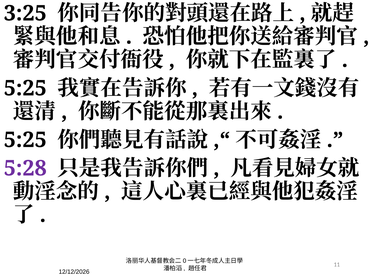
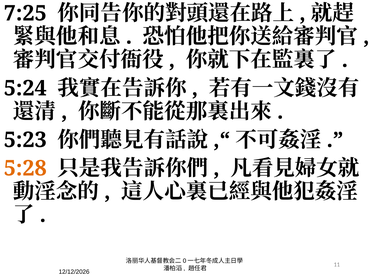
3:25: 3:25 -> 7:25
5:25 at (25, 88): 5:25 -> 5:24
5:25 at (25, 140): 5:25 -> 5:23
5:28 colour: purple -> orange
